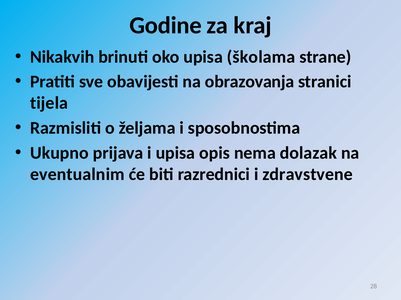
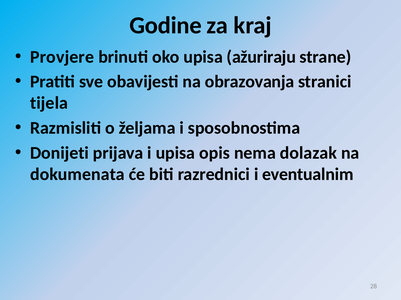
Nikakvih: Nikakvih -> Provjere
školama: školama -> ažuriraju
Ukupno: Ukupno -> Donijeti
eventualnim: eventualnim -> dokumenata
zdravstvene: zdravstvene -> eventualnim
